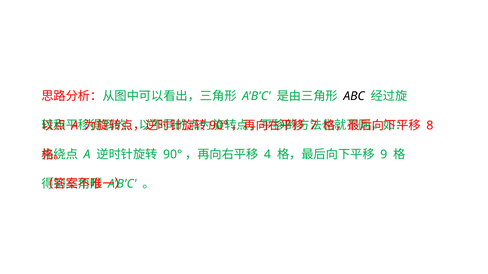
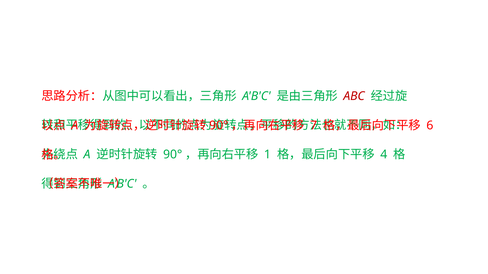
ABC colour: black -> red
8: 8 -> 6
4: 4 -> 1
9: 9 -> 4
